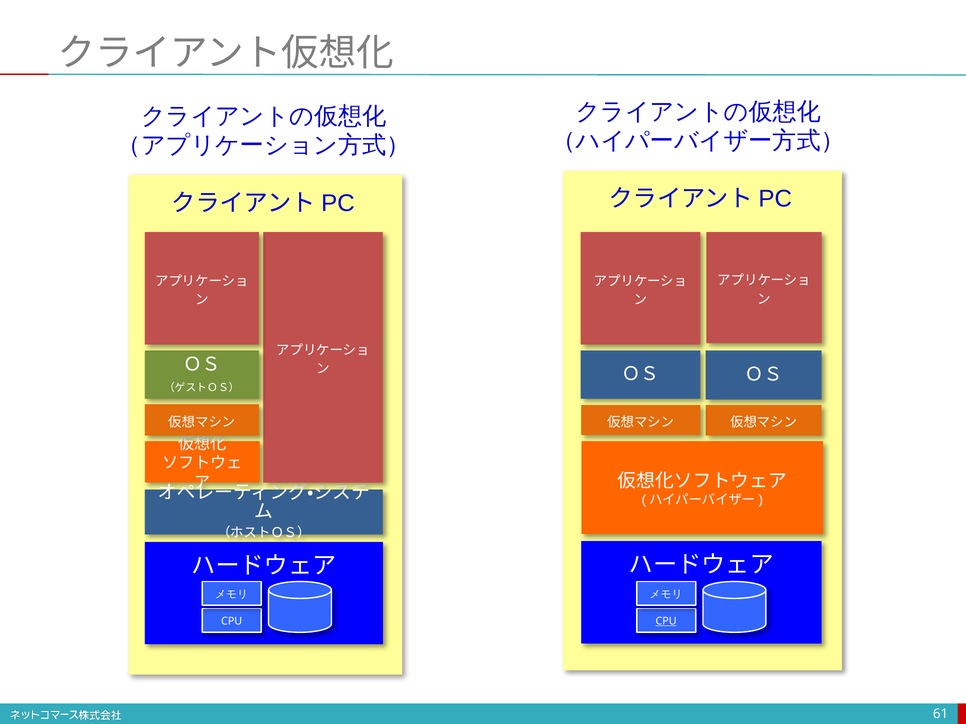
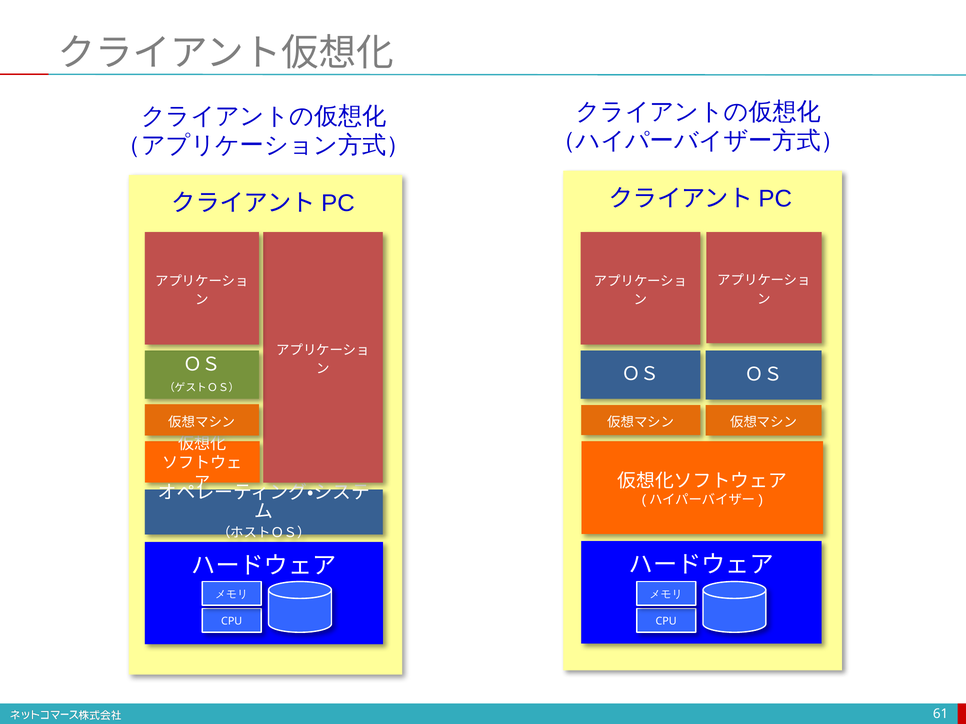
CPU at (666, 622) underline: present -> none
